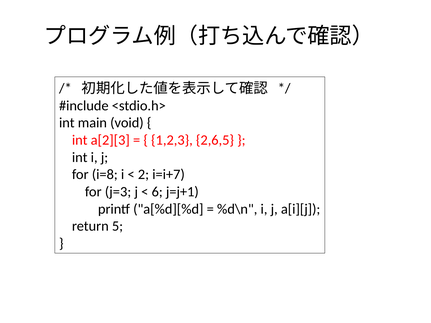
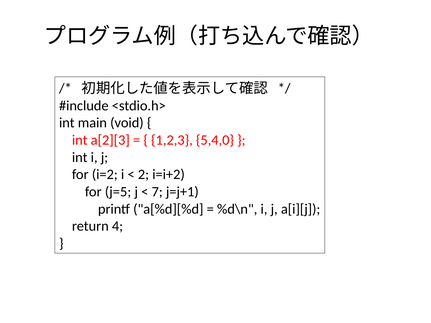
2,6,5: 2,6,5 -> 5,4,0
i=8: i=8 -> i=2
i=i+7: i=i+7 -> i=i+2
j=3: j=3 -> j=5
6: 6 -> 7
5: 5 -> 4
